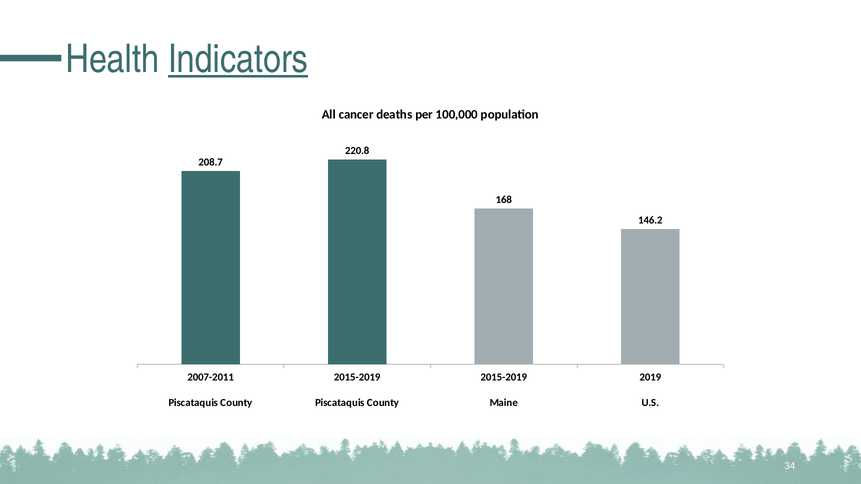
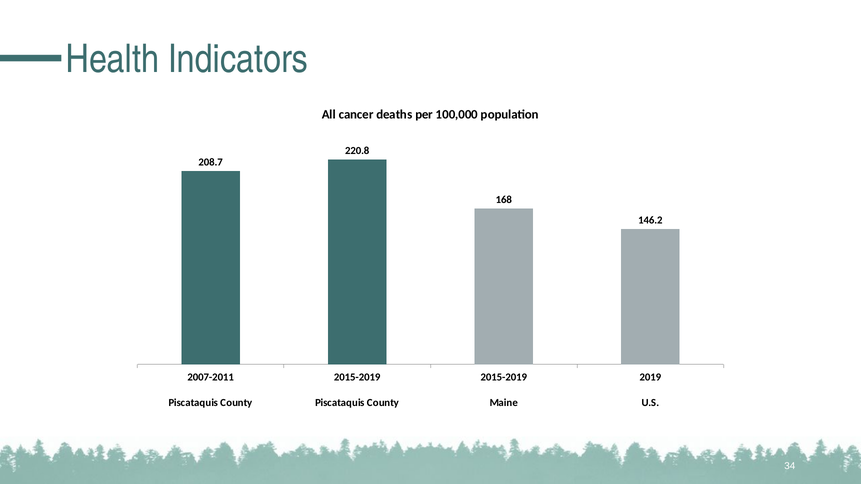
Indicators underline: present -> none
